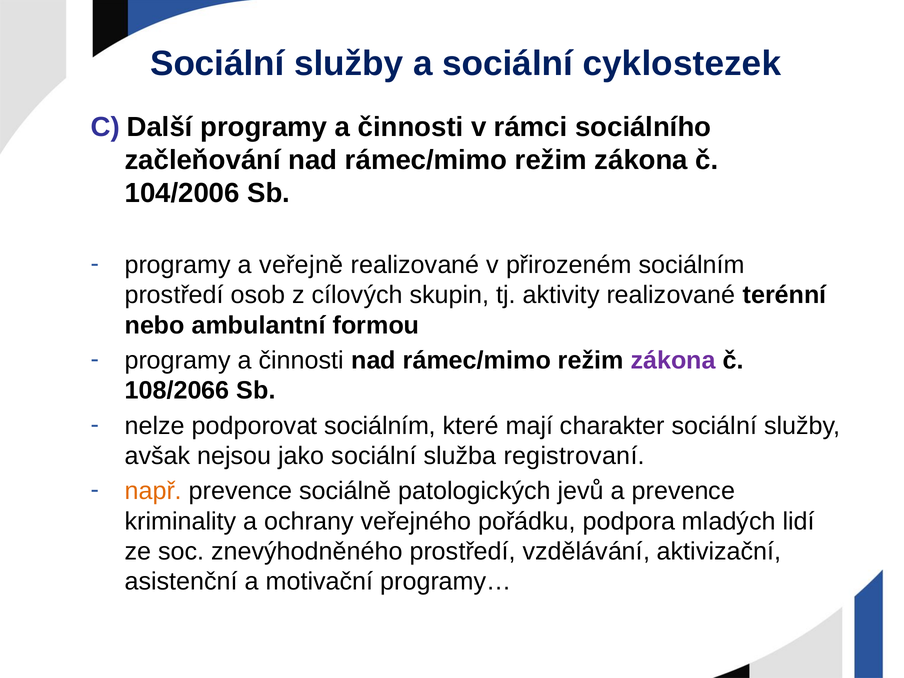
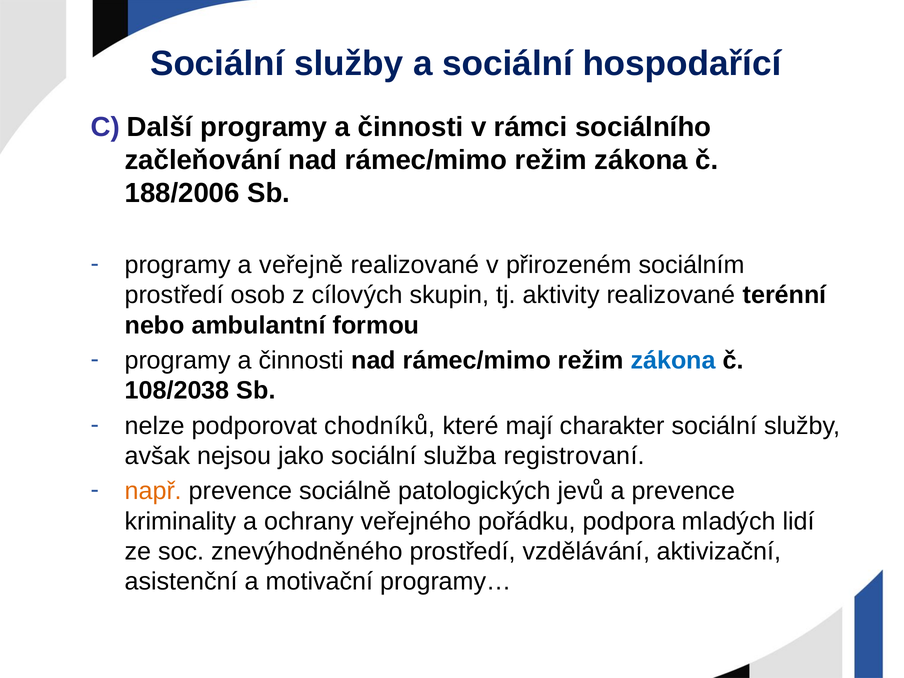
cyklostezek: cyklostezek -> hospodařící
104/2006: 104/2006 -> 188/2006
zákona at (673, 360) colour: purple -> blue
108/2066: 108/2066 -> 108/2038
podporovat sociálním: sociálním -> chodníků
